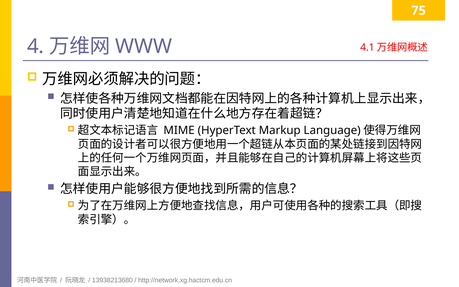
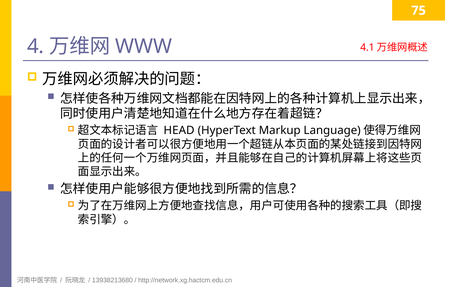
MIME: MIME -> HEAD
